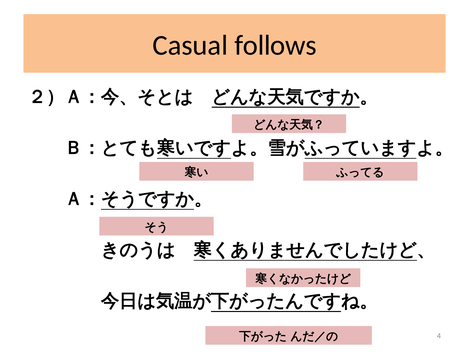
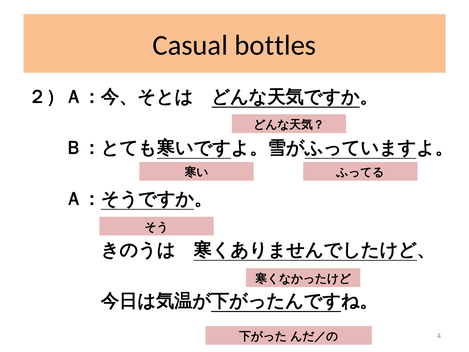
follows: follows -> bottles
